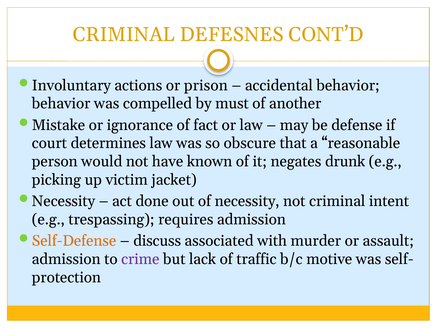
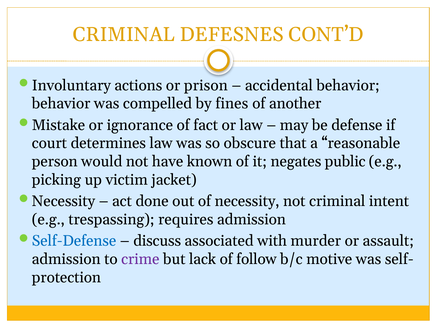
must: must -> fines
drunk: drunk -> public
Self-Defense colour: orange -> blue
traffic: traffic -> follow
